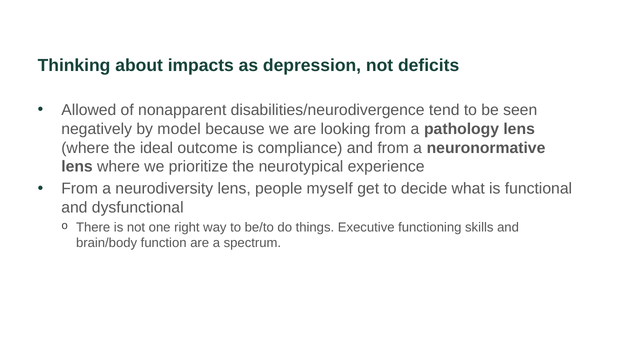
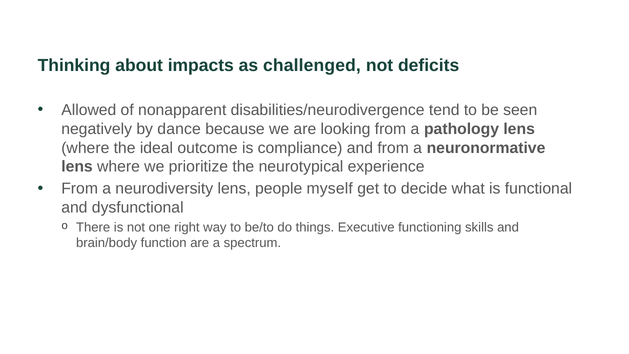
depression: depression -> challenged
model: model -> dance
